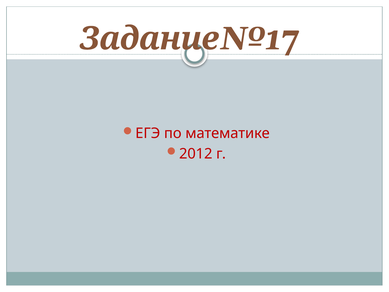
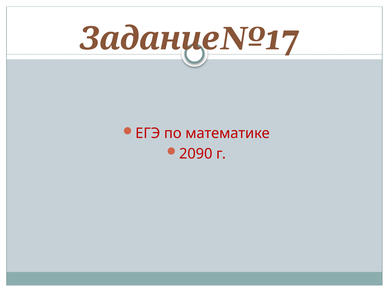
2012: 2012 -> 2090
